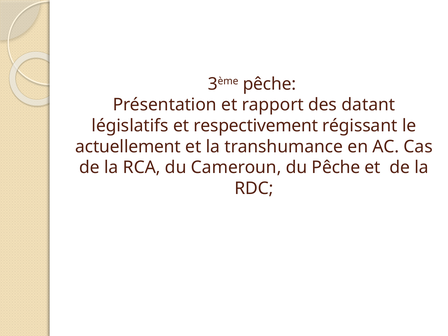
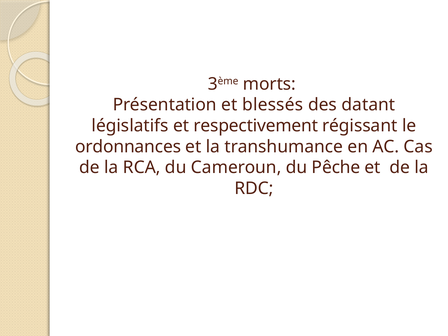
3ème pêche: pêche -> morts
rapport: rapport -> blessés
actuellement: actuellement -> ordonnances
